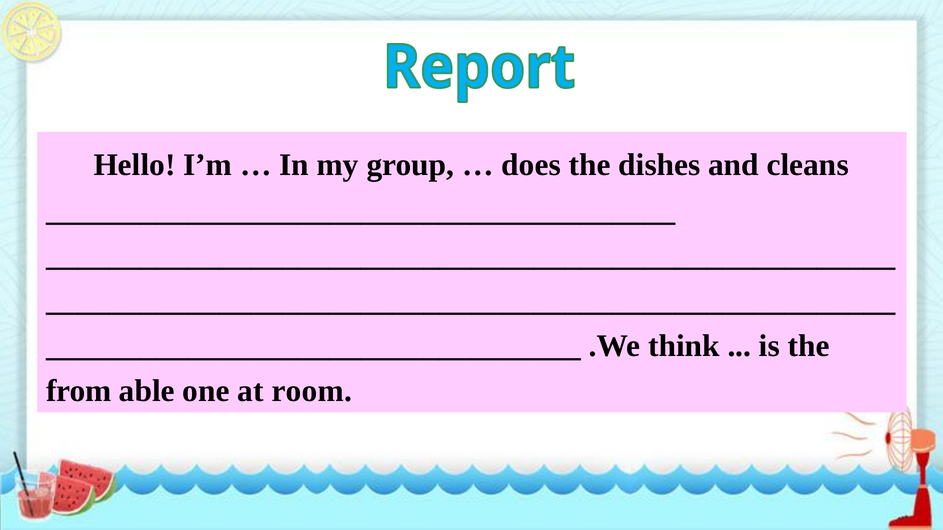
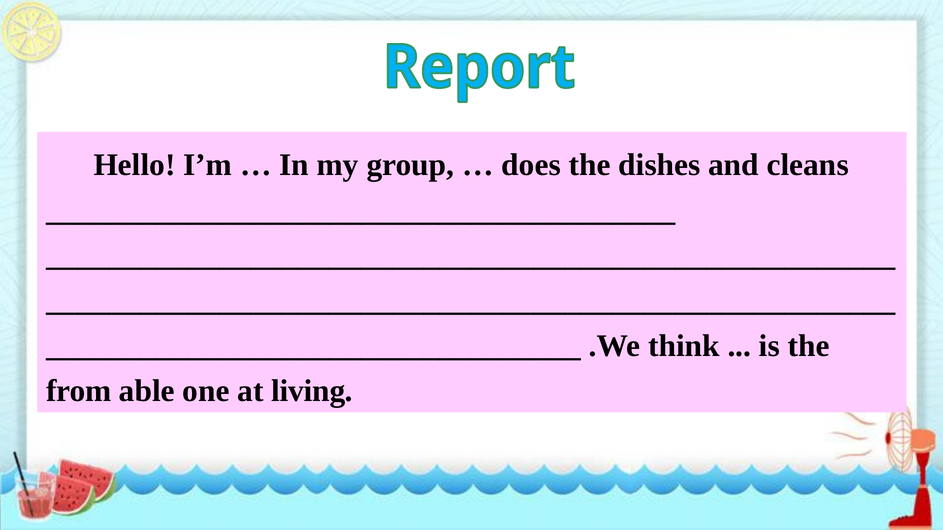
room: room -> living
